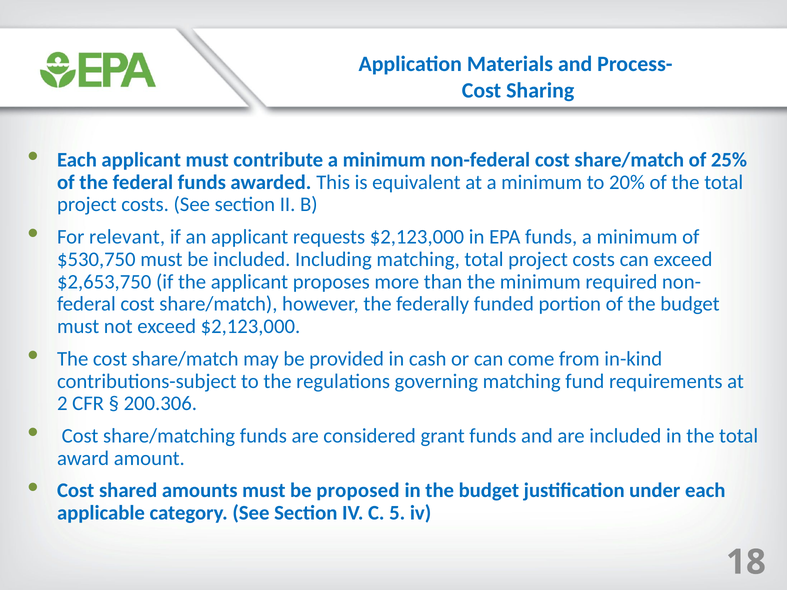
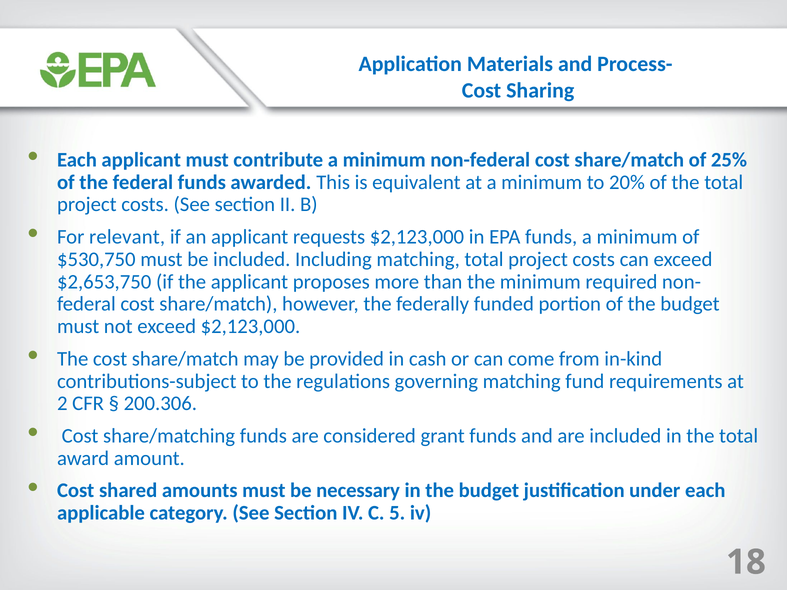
proposed: proposed -> necessary
